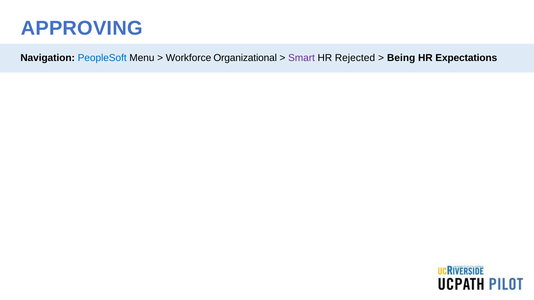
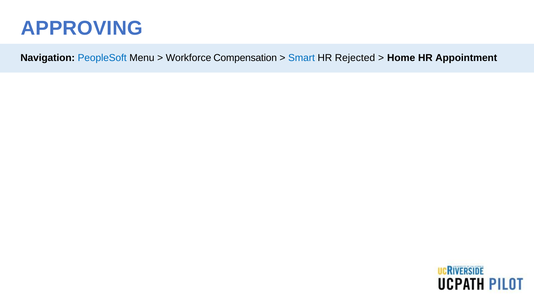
Organizational: Organizational -> Compensation
Smart colour: purple -> blue
Being: Being -> Home
Expectations: Expectations -> Appointment
